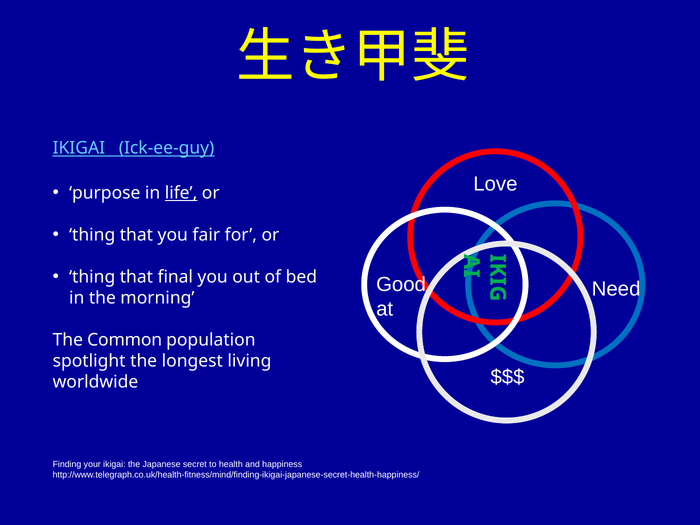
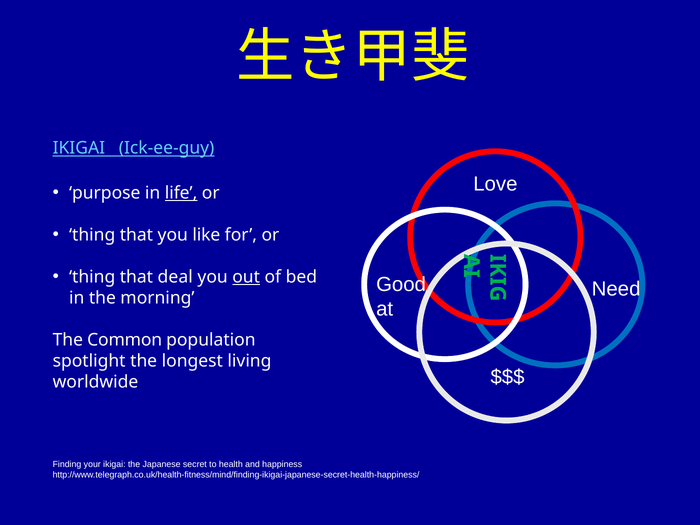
fair: fair -> like
final: final -> deal
out underline: none -> present
